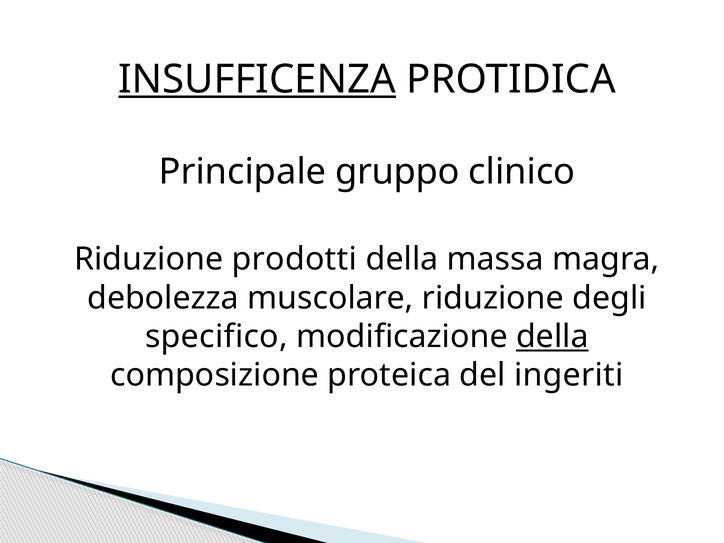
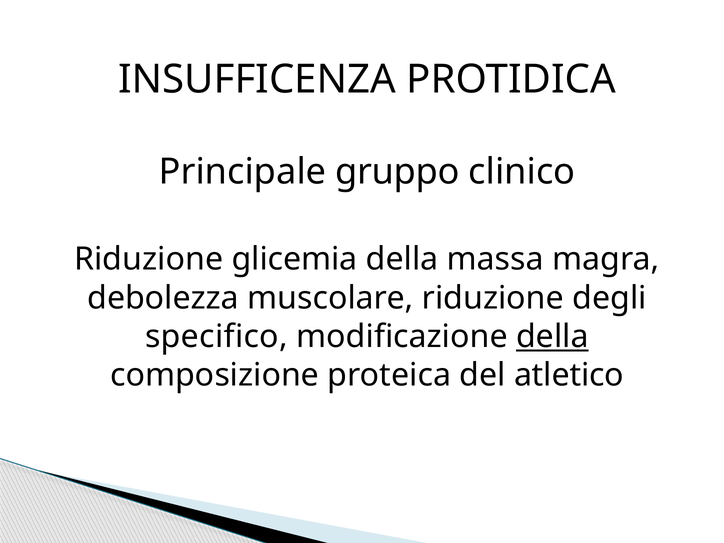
INSUFFICENZA underline: present -> none
prodotti: prodotti -> glicemia
ingeriti: ingeriti -> atletico
